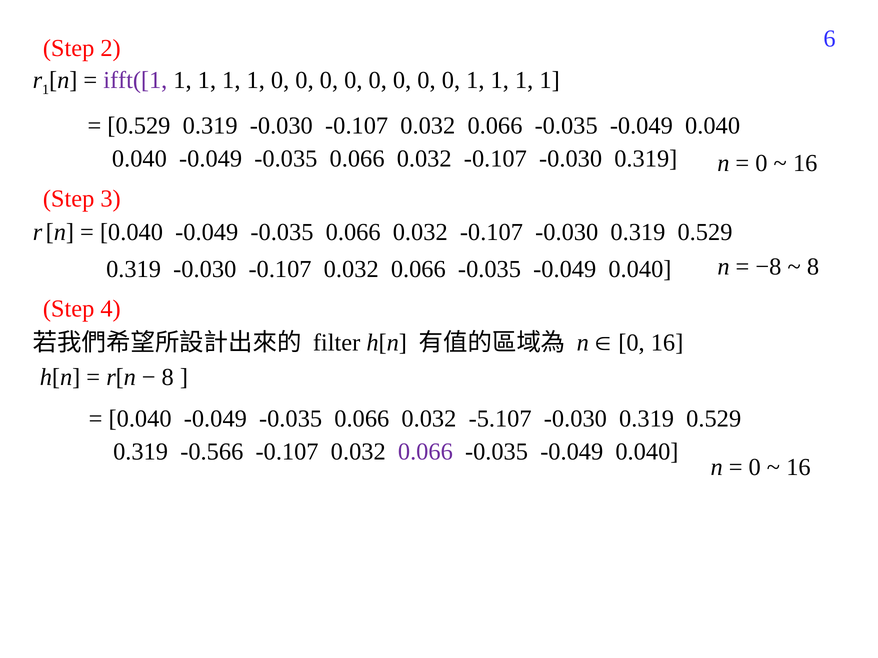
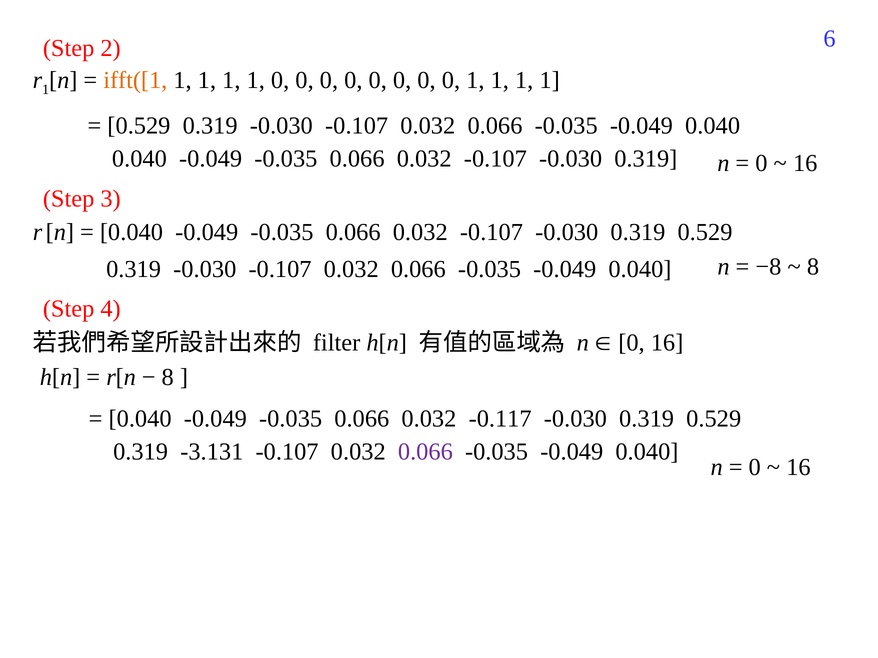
ifft([1 colour: purple -> orange
-5.107: -5.107 -> -0.117
-0.566: -0.566 -> -3.131
